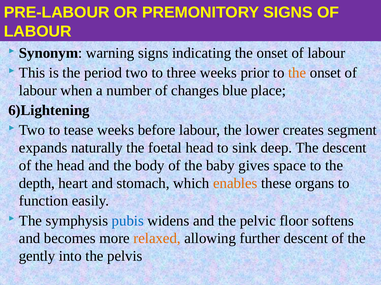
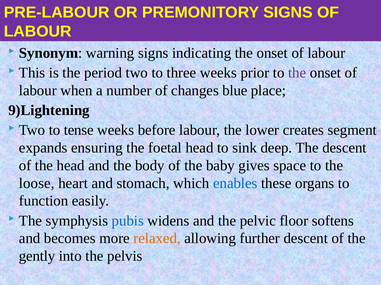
the at (297, 73) colour: orange -> purple
6)Lightening: 6)Lightening -> 9)Lightening
tease: tease -> tense
naturally: naturally -> ensuring
depth: depth -> loose
enables colour: orange -> blue
